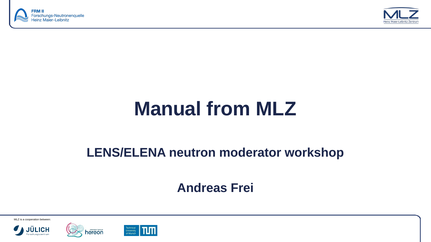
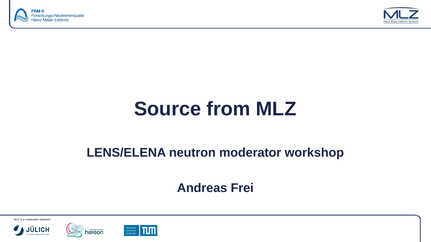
Manual: Manual -> Source
